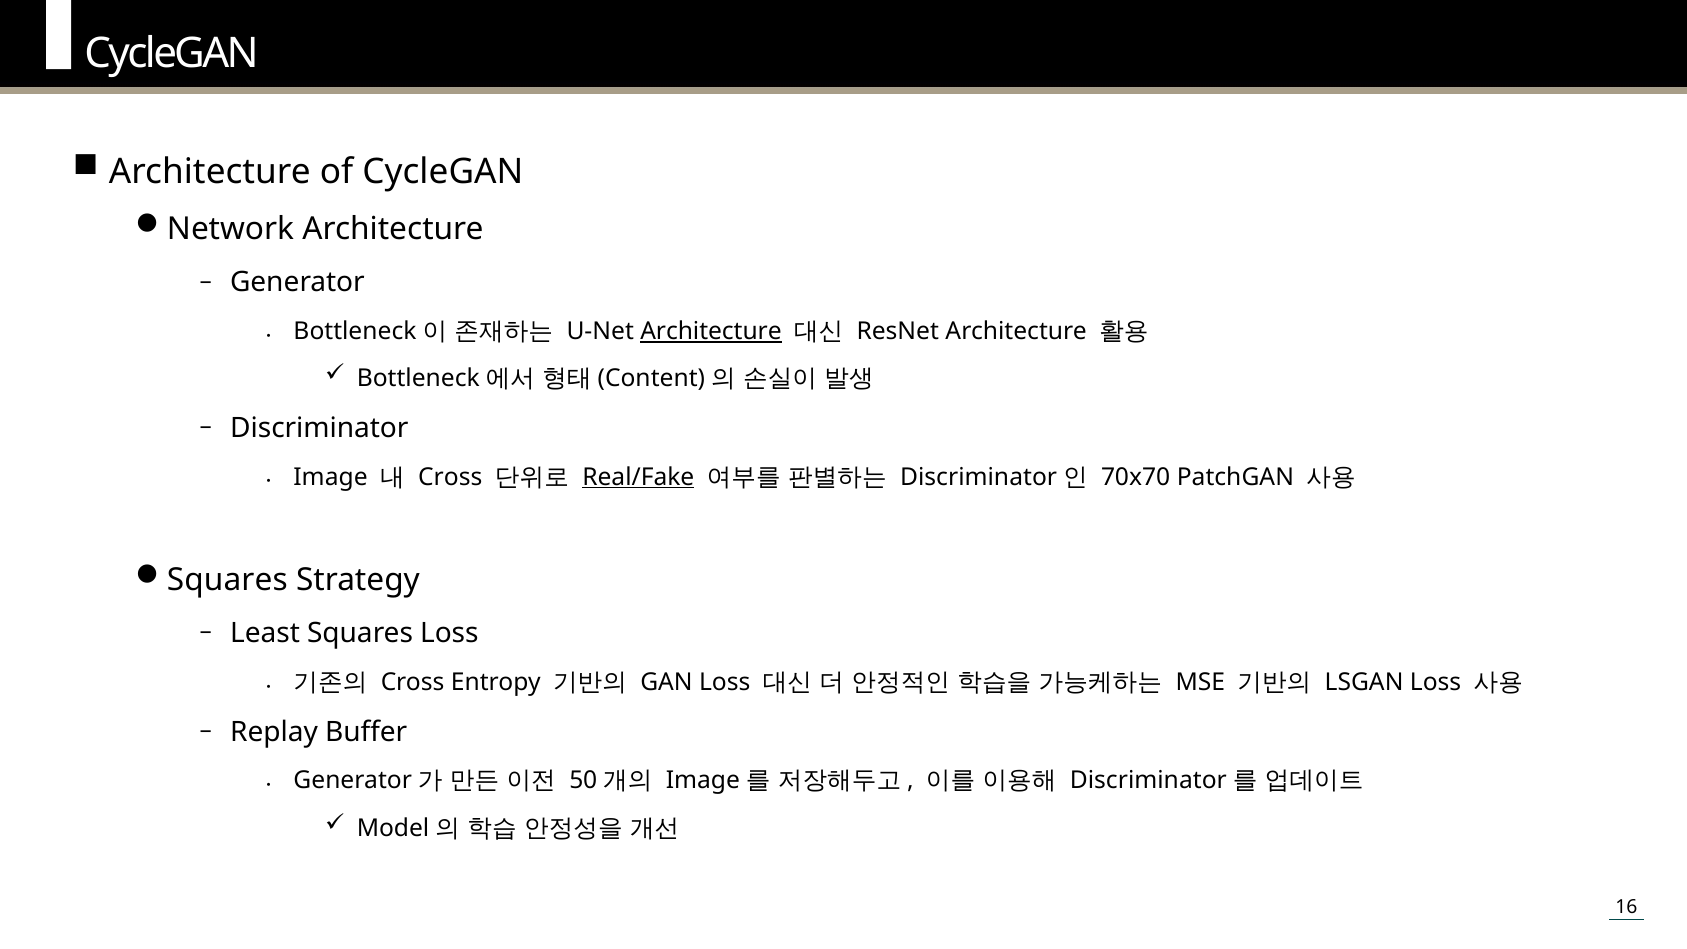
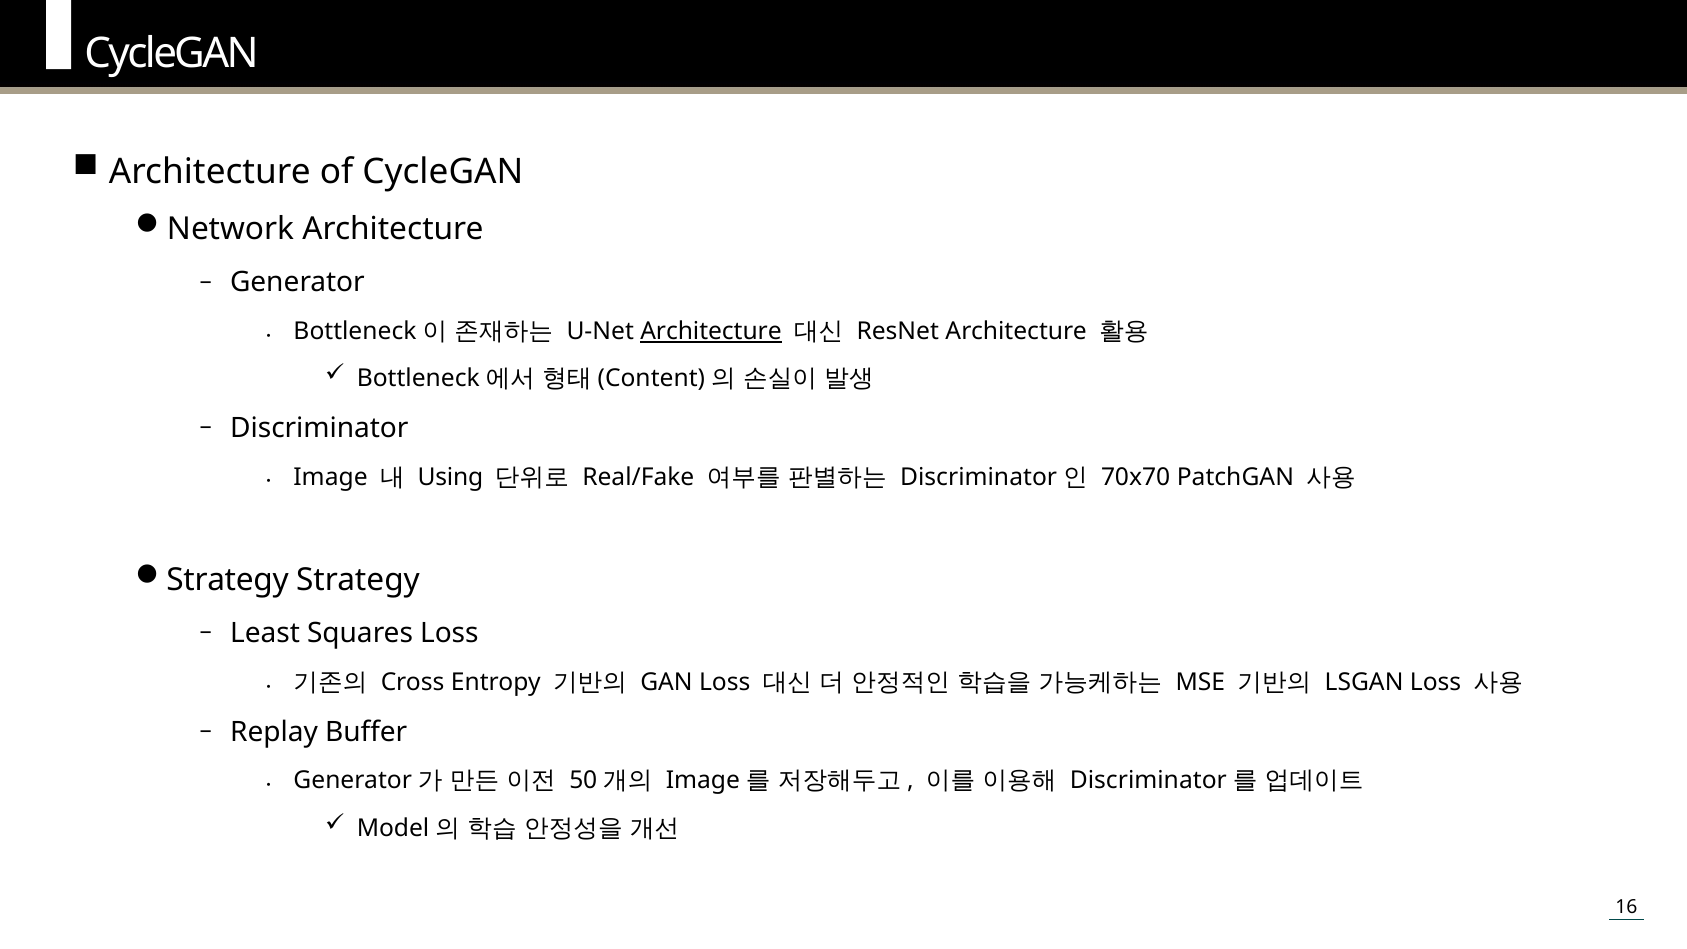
Cross at (450, 477): Cross -> Using
Real/Fake underline: present -> none
Squares at (227, 580): Squares -> Strategy
